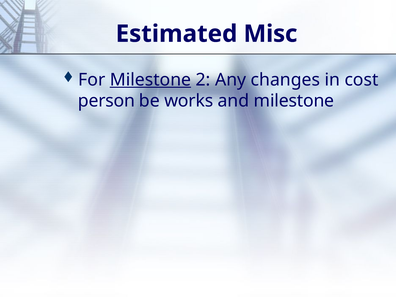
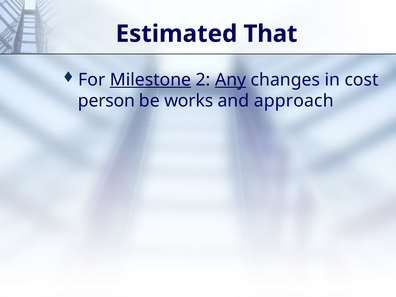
Misc: Misc -> That
Any underline: none -> present
and milestone: milestone -> approach
